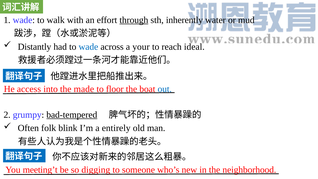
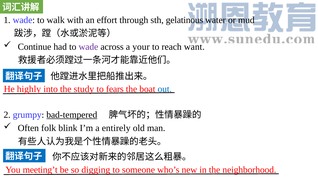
through underline: present -> none
inherently: inherently -> gelatinous
Distantly: Distantly -> Continue
wade at (88, 47) colour: blue -> purple
ideal: ideal -> want
access: access -> highly
made: made -> study
floor: floor -> fears
